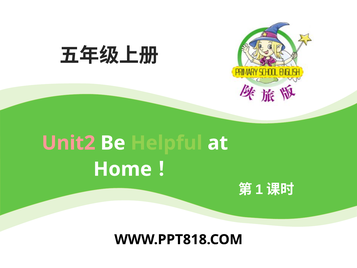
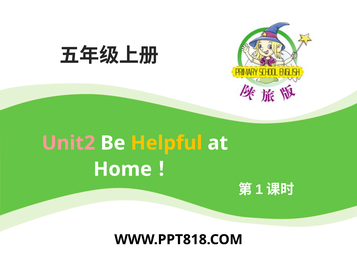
Helpful colour: light green -> yellow
